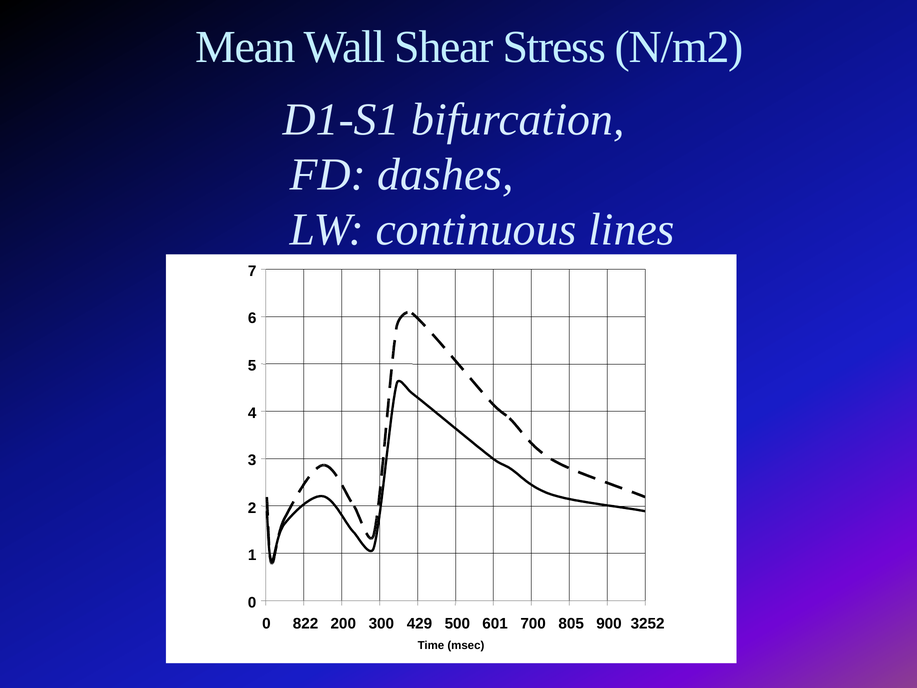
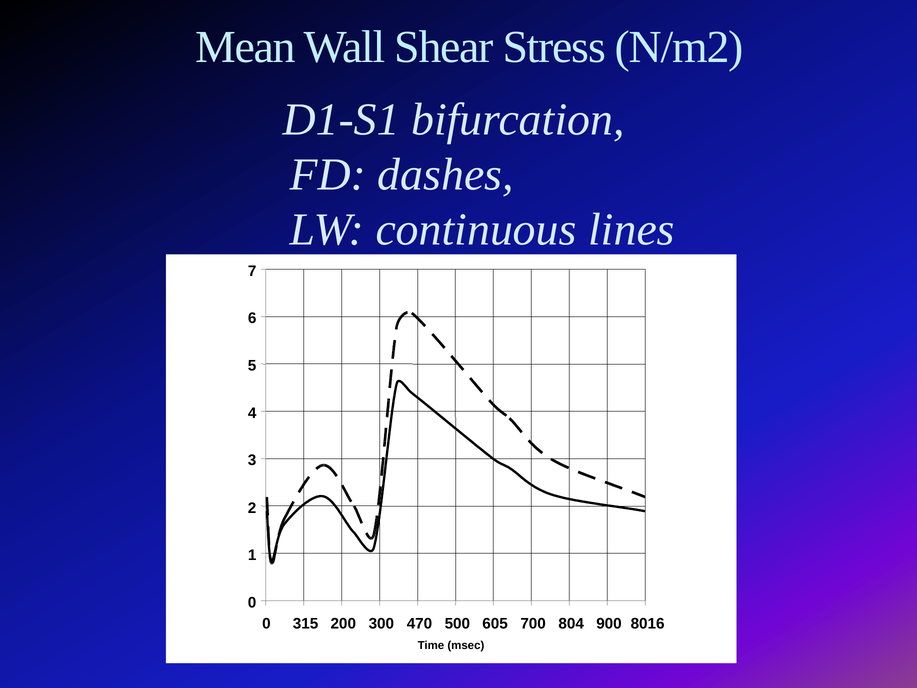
822: 822 -> 315
429: 429 -> 470
601: 601 -> 605
805: 805 -> 804
3252: 3252 -> 8016
